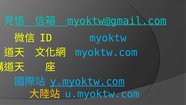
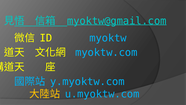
y.myoktw.com underline: present -> none
